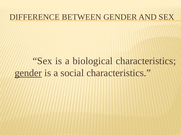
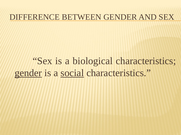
social underline: none -> present
